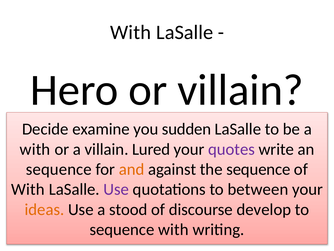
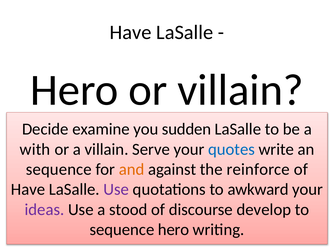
With at (131, 32): With -> Have
Lured: Lured -> Serve
quotes colour: purple -> blue
the sequence: sequence -> reinforce
With at (28, 189): With -> Have
between: between -> awkward
ideas colour: orange -> purple
sequence with: with -> hero
